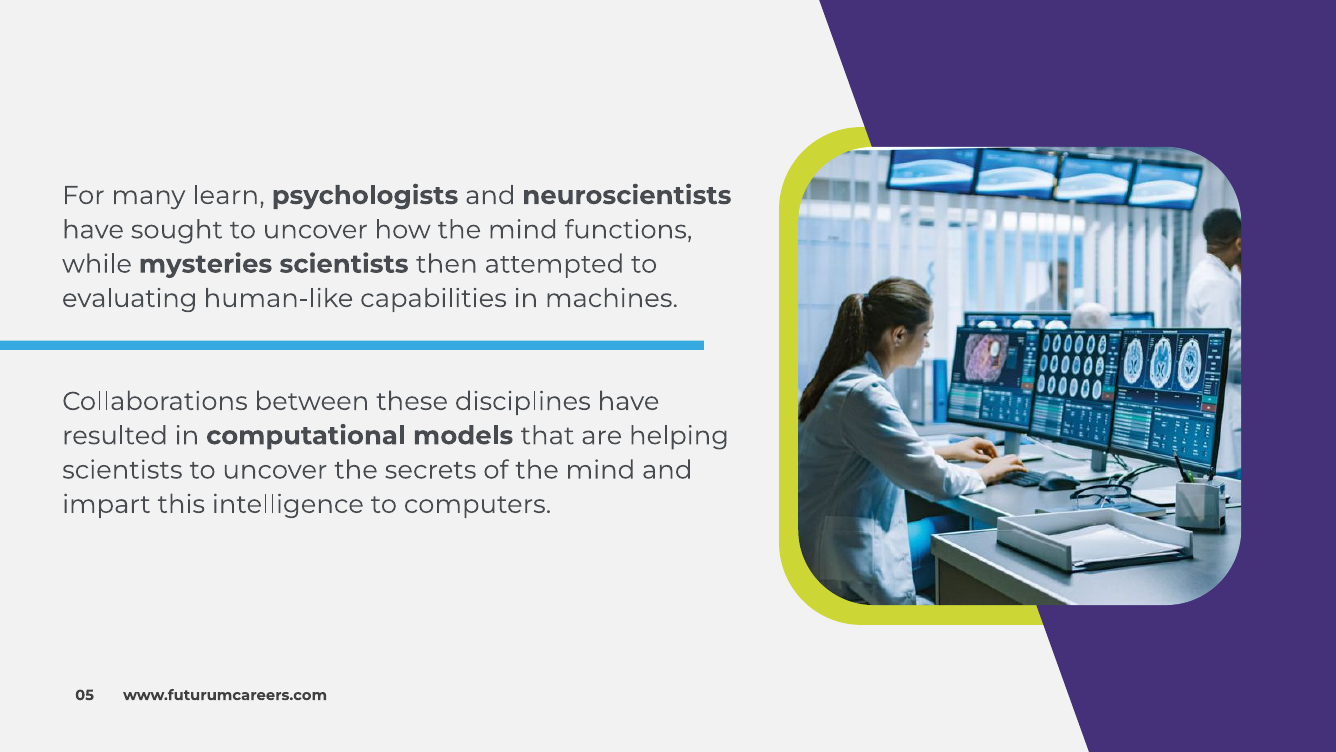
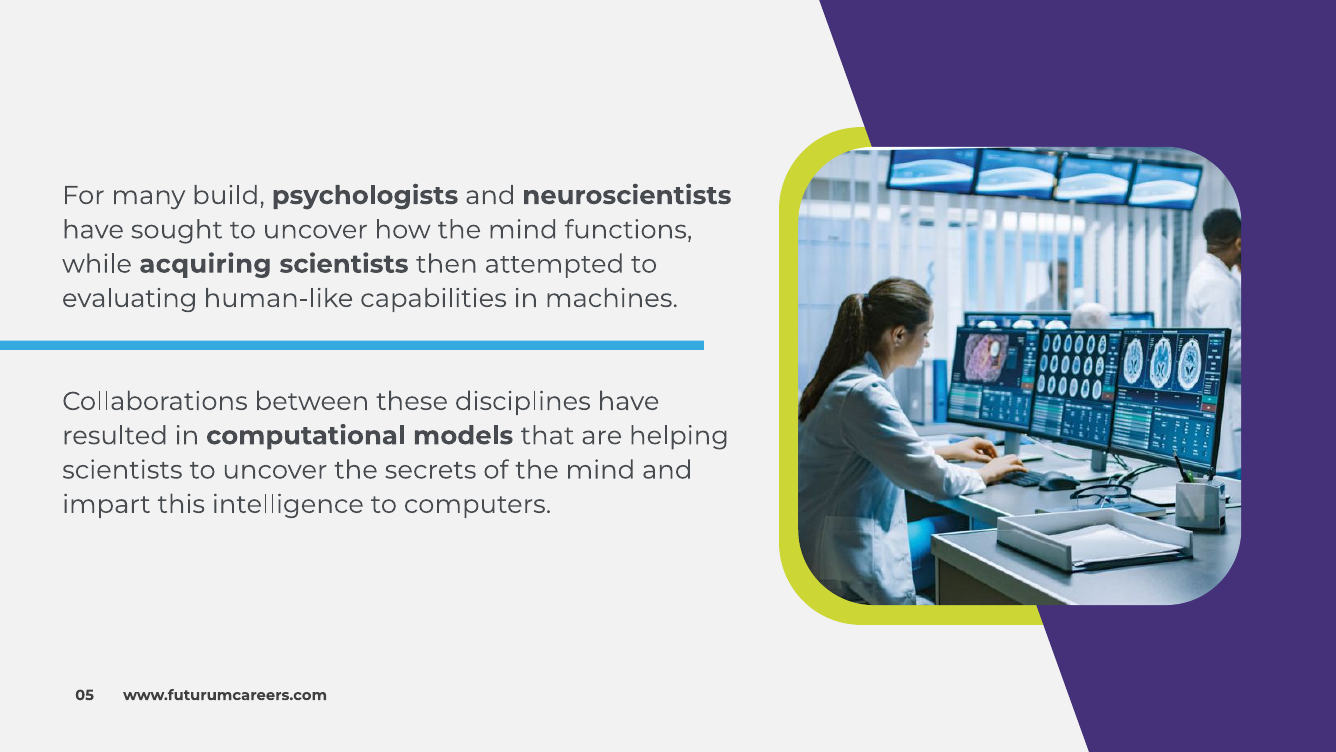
learn: learn -> build
mysteries: mysteries -> acquiring
